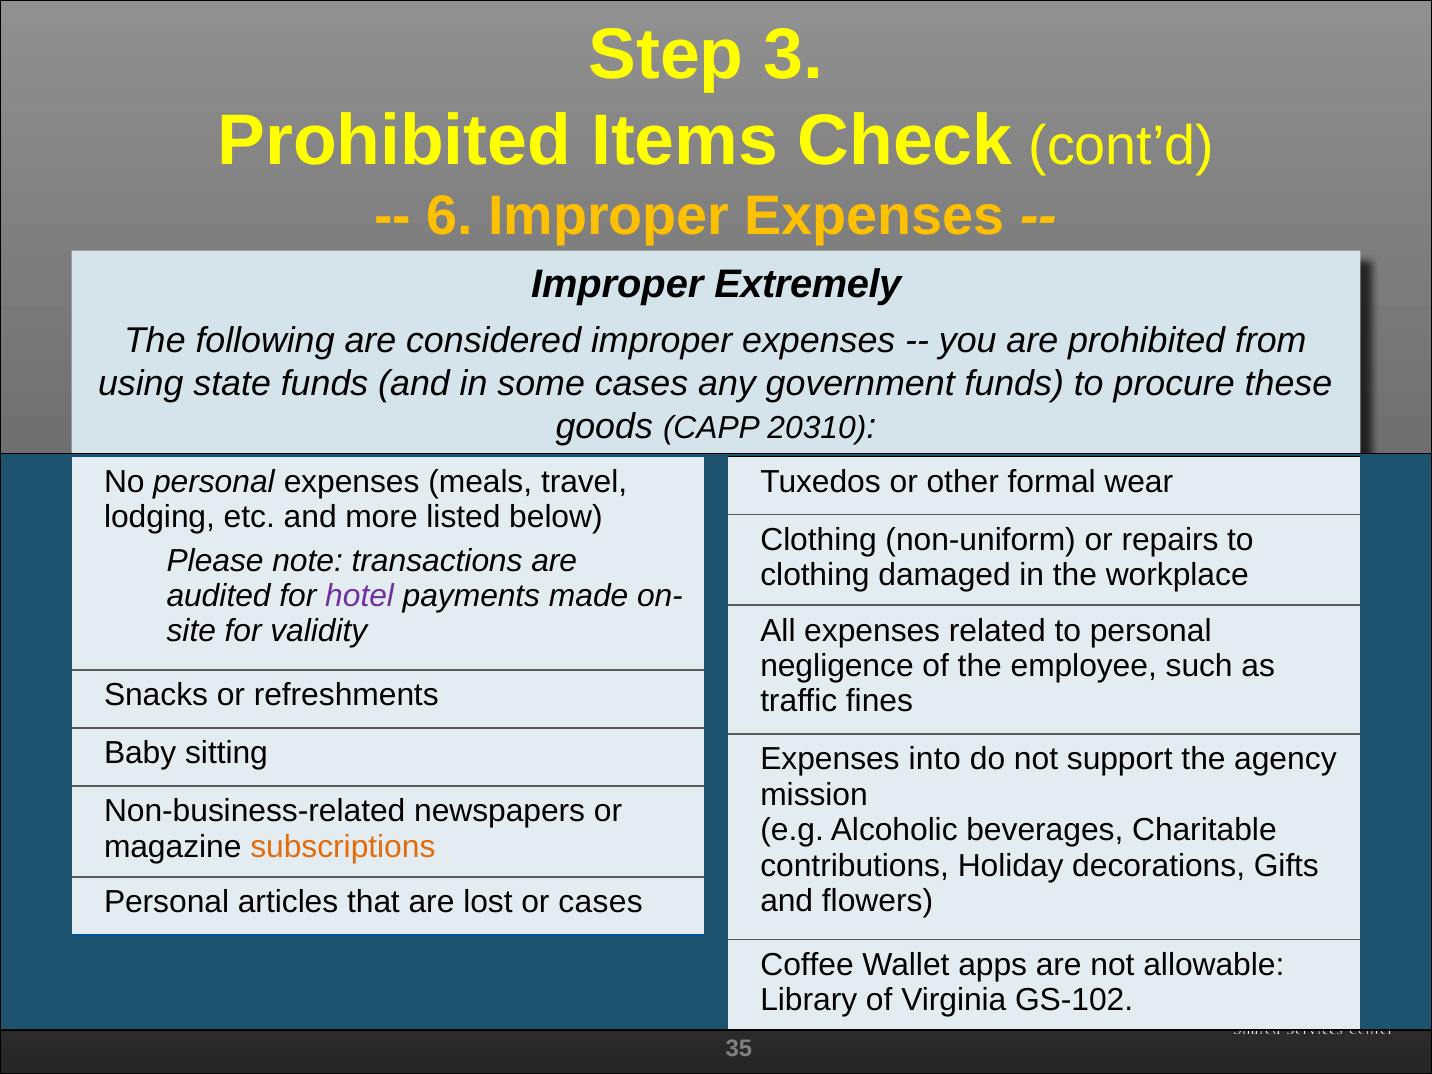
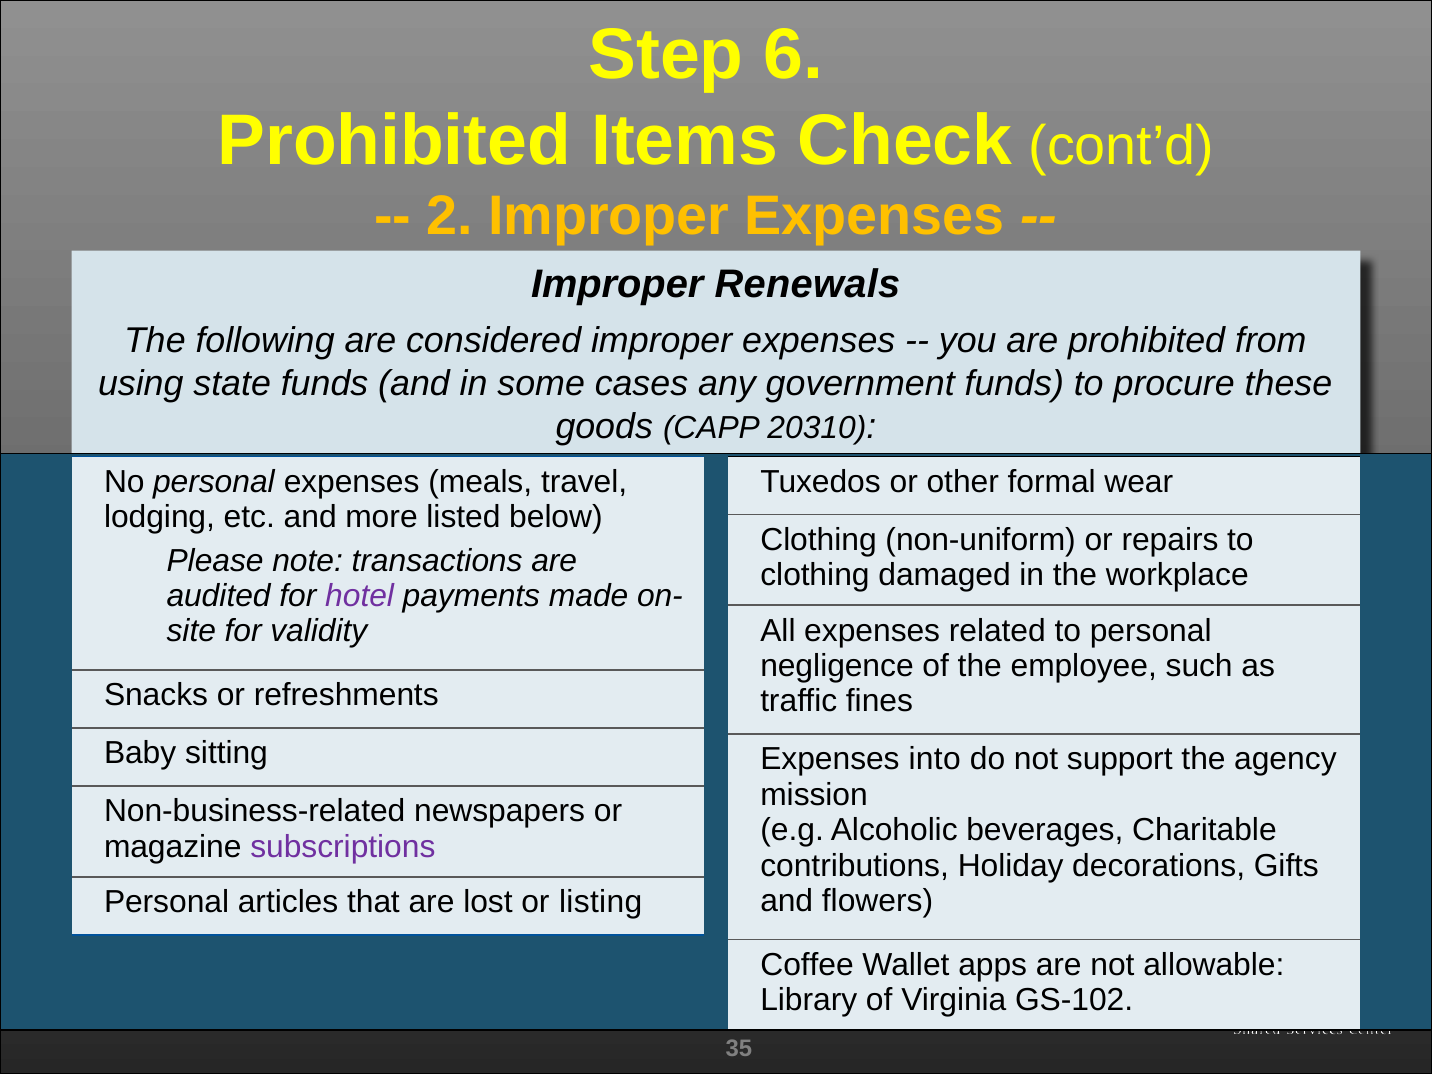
3: 3 -> 6
6: 6 -> 2
Extremely: Extremely -> Renewals
subscriptions colour: orange -> purple
or cases: cases -> listing
